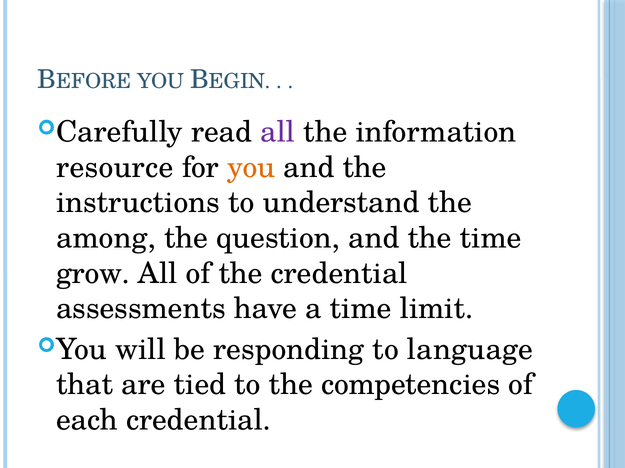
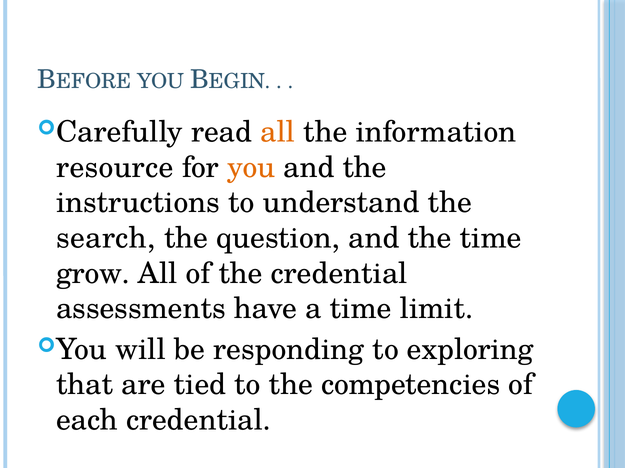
all at (278, 132) colour: purple -> orange
among: among -> search
language: language -> exploring
